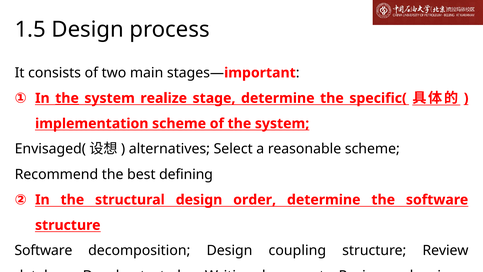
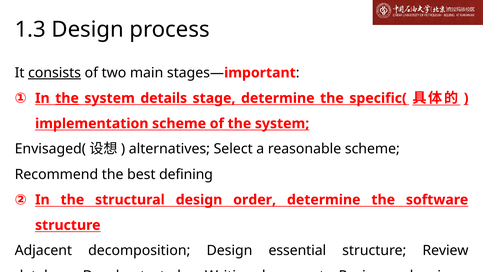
1.5: 1.5 -> 1.3
consists underline: none -> present
realize: realize -> details
Software at (43, 250): Software -> Adjacent
coupling: coupling -> essential
